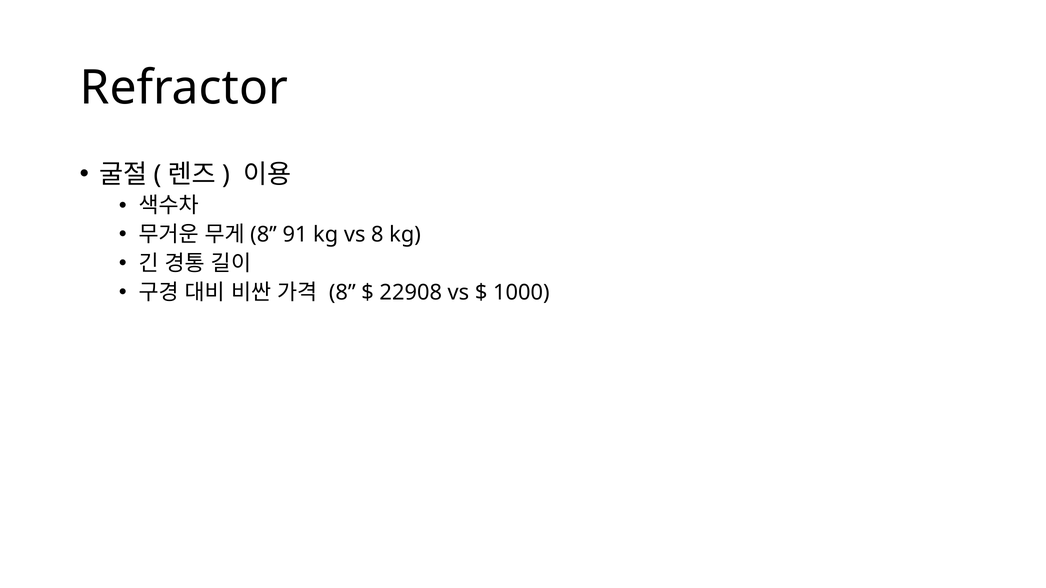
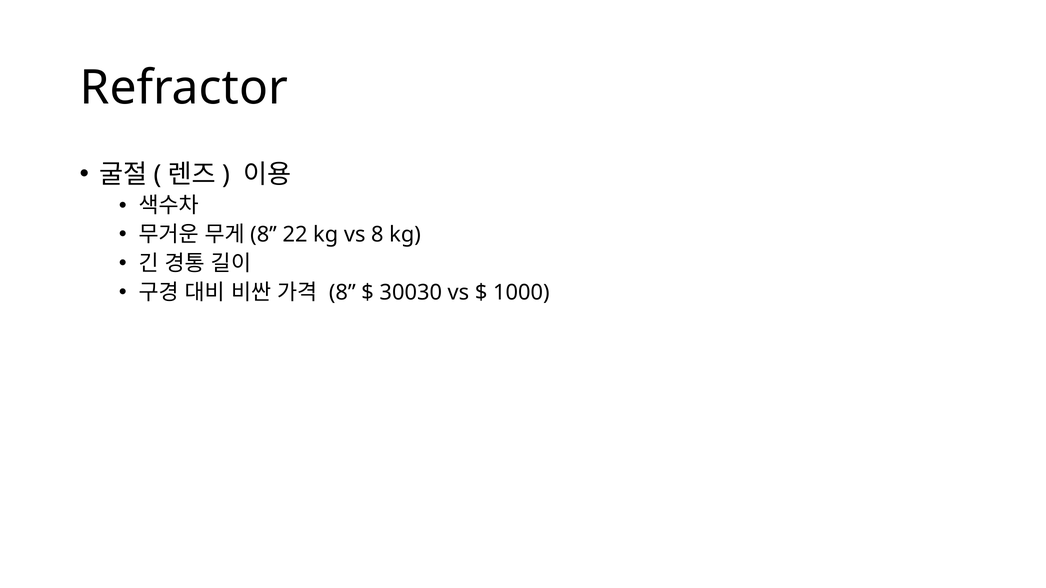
91: 91 -> 22
22908: 22908 -> 30030
